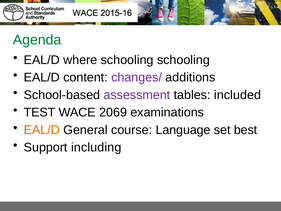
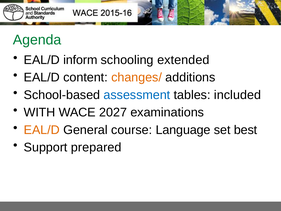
where: where -> inform
schooling schooling: schooling -> extended
changes/ colour: purple -> orange
assessment colour: purple -> blue
TEST: TEST -> WITH
2069: 2069 -> 2027
including: including -> prepared
